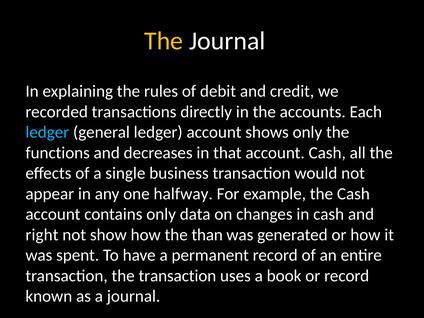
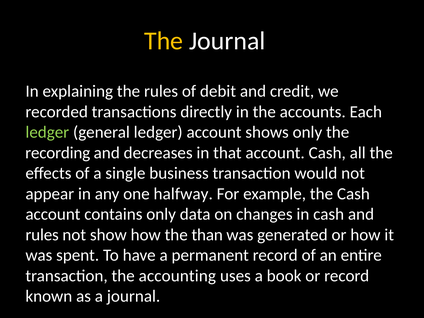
ledger at (47, 132) colour: light blue -> light green
functions: functions -> recording
right at (42, 235): right -> rules
the transaction: transaction -> accounting
